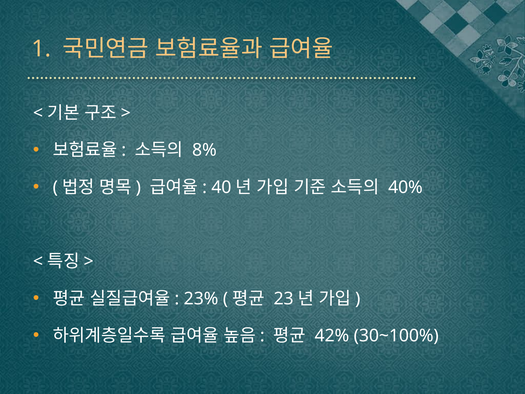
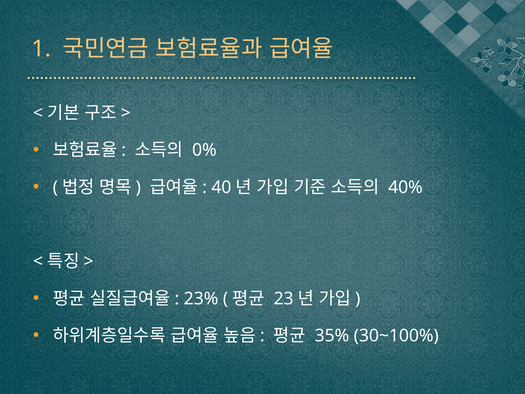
8%: 8% -> 0%
42%: 42% -> 35%
